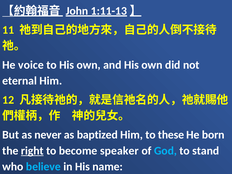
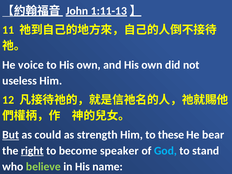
eternal: eternal -> useless
But underline: none -> present
never: never -> could
baptized: baptized -> strength
born: born -> bear
believe colour: light blue -> light green
